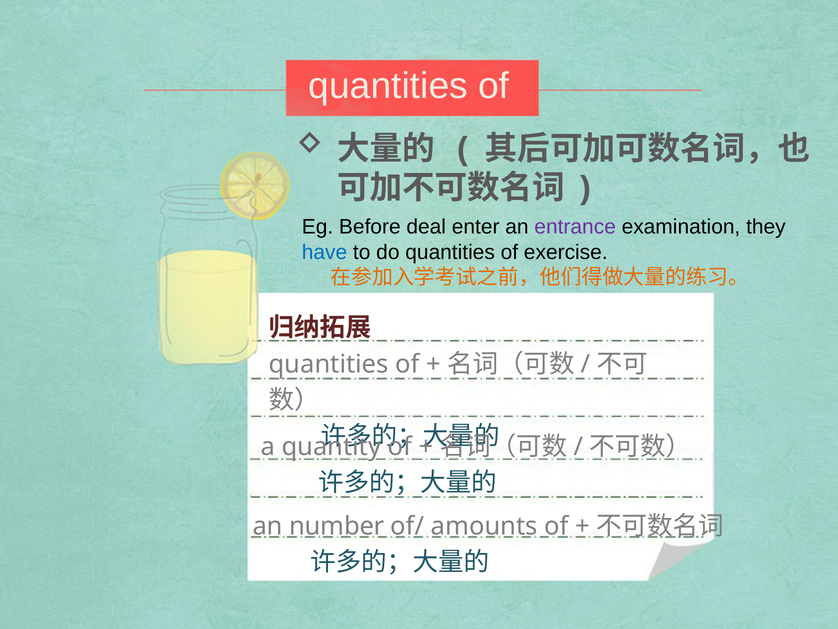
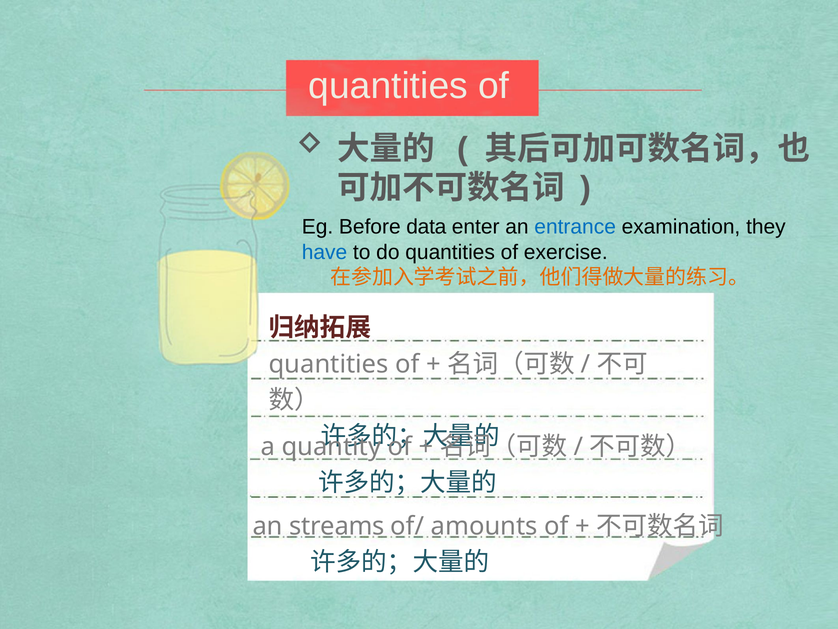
deal: deal -> data
entrance colour: purple -> blue
number: number -> streams
